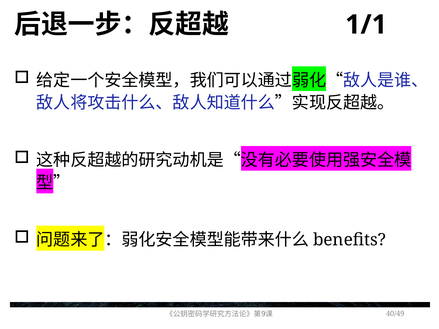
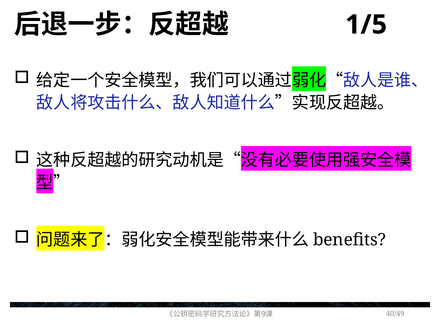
1/1: 1/1 -> 1/5
